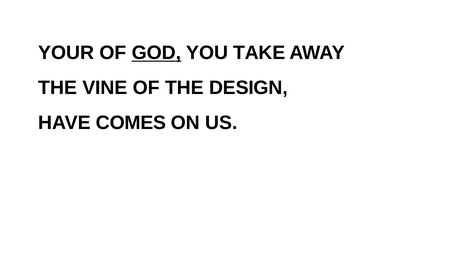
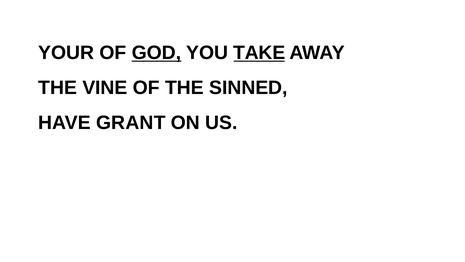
TAKE underline: none -> present
DESIGN: DESIGN -> SINNED
COMES: COMES -> GRANT
